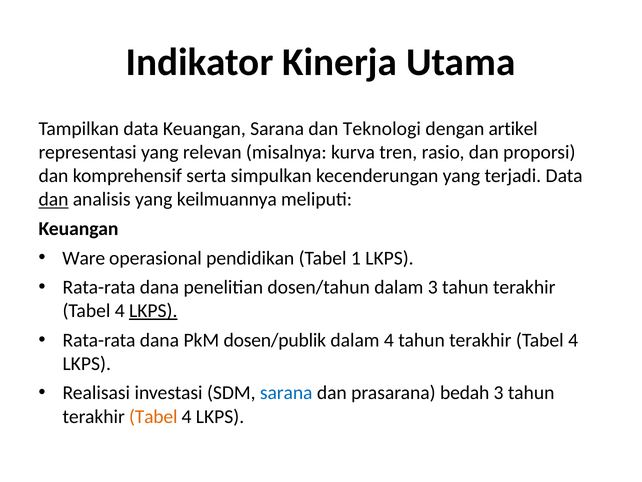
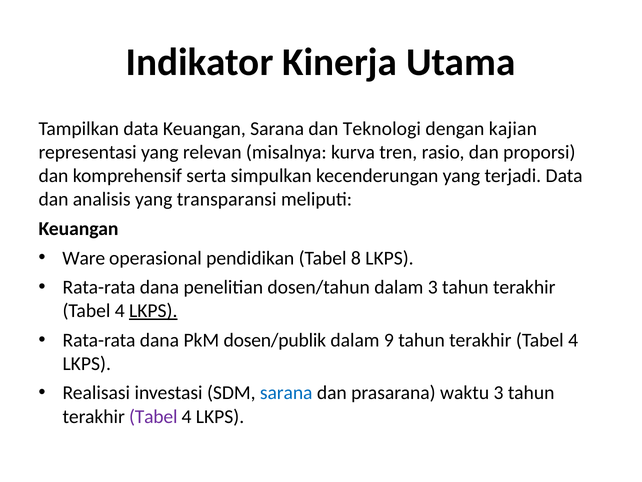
artikel: artikel -> kajian
dan at (53, 199) underline: present -> none
keilmuannya: keilmuannya -> transparansi
1: 1 -> 8
dalam 4: 4 -> 9
bedah: bedah -> waktu
Tabel at (153, 416) colour: orange -> purple
